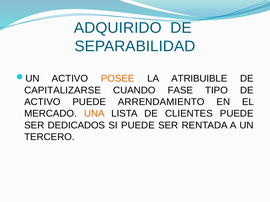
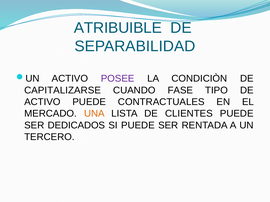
ADQUIRIDO: ADQUIRIDO -> ATRIBUIBLE
POSEE colour: orange -> purple
ATRIBUIBLE: ATRIBUIBLE -> CONDICIÒN
ARRENDAMIENTO: ARRENDAMIENTO -> CONTRACTUALES
